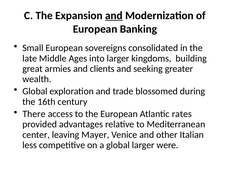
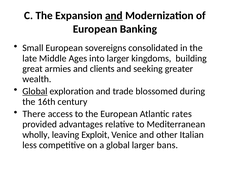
Global at (35, 91) underline: none -> present
center: center -> wholly
Mayer: Mayer -> Exploit
were: were -> bans
